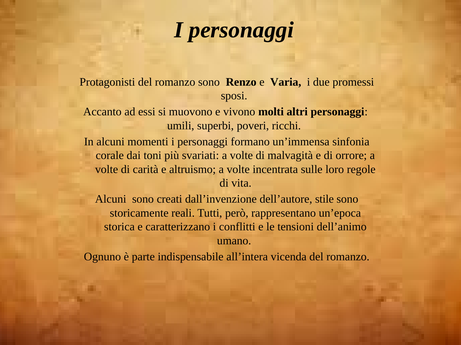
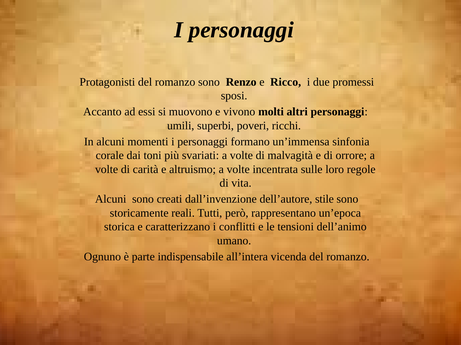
Varia: Varia -> Ricco
